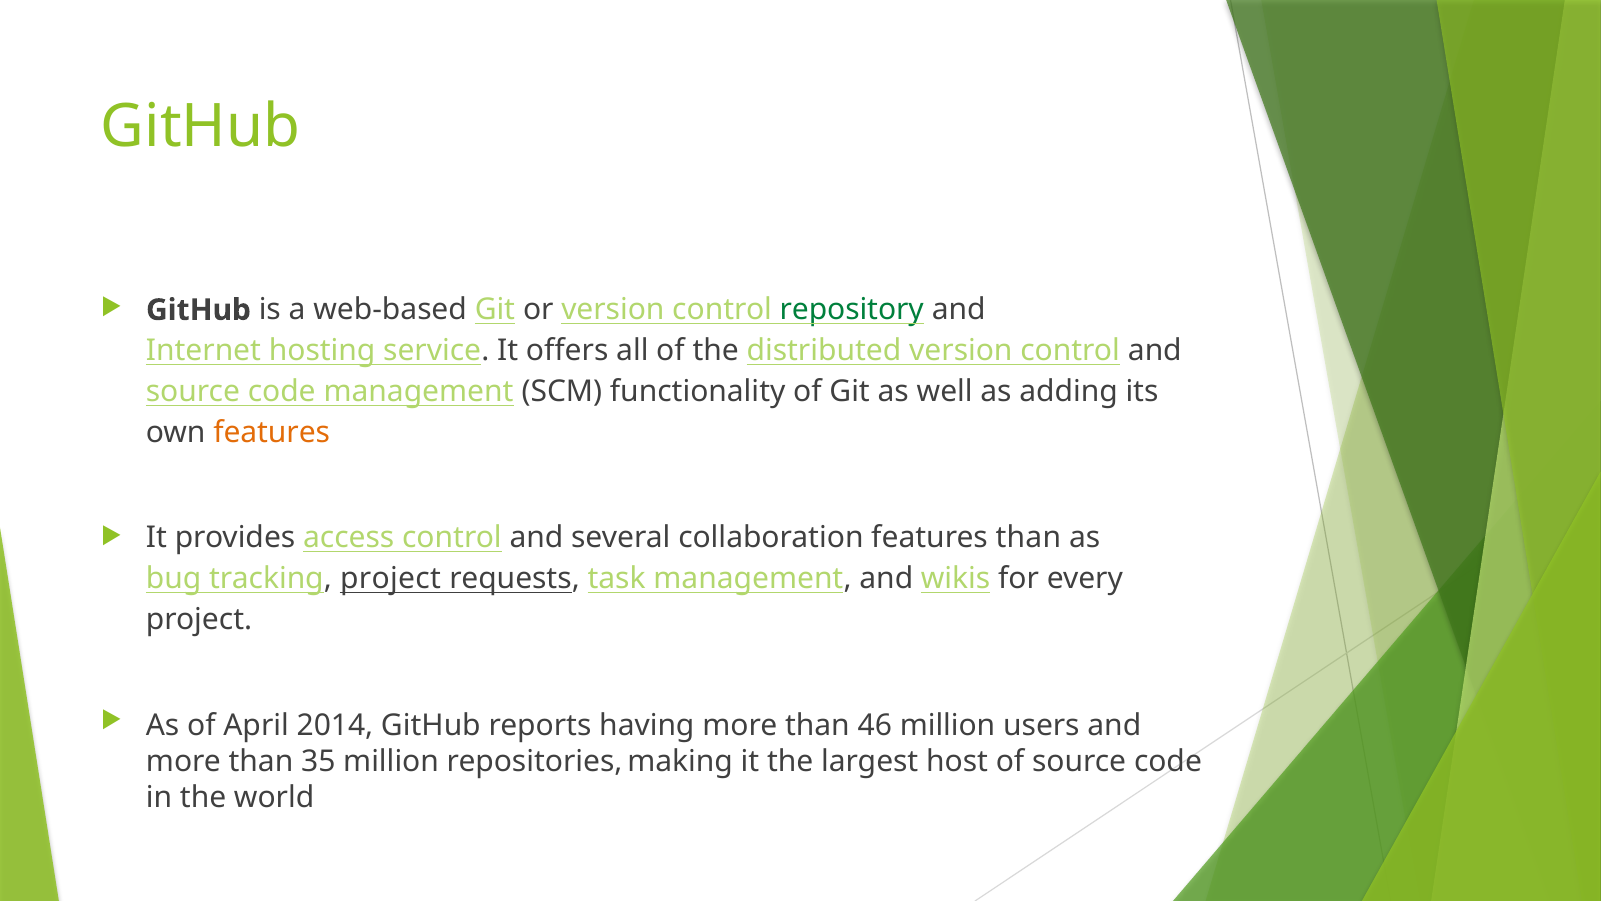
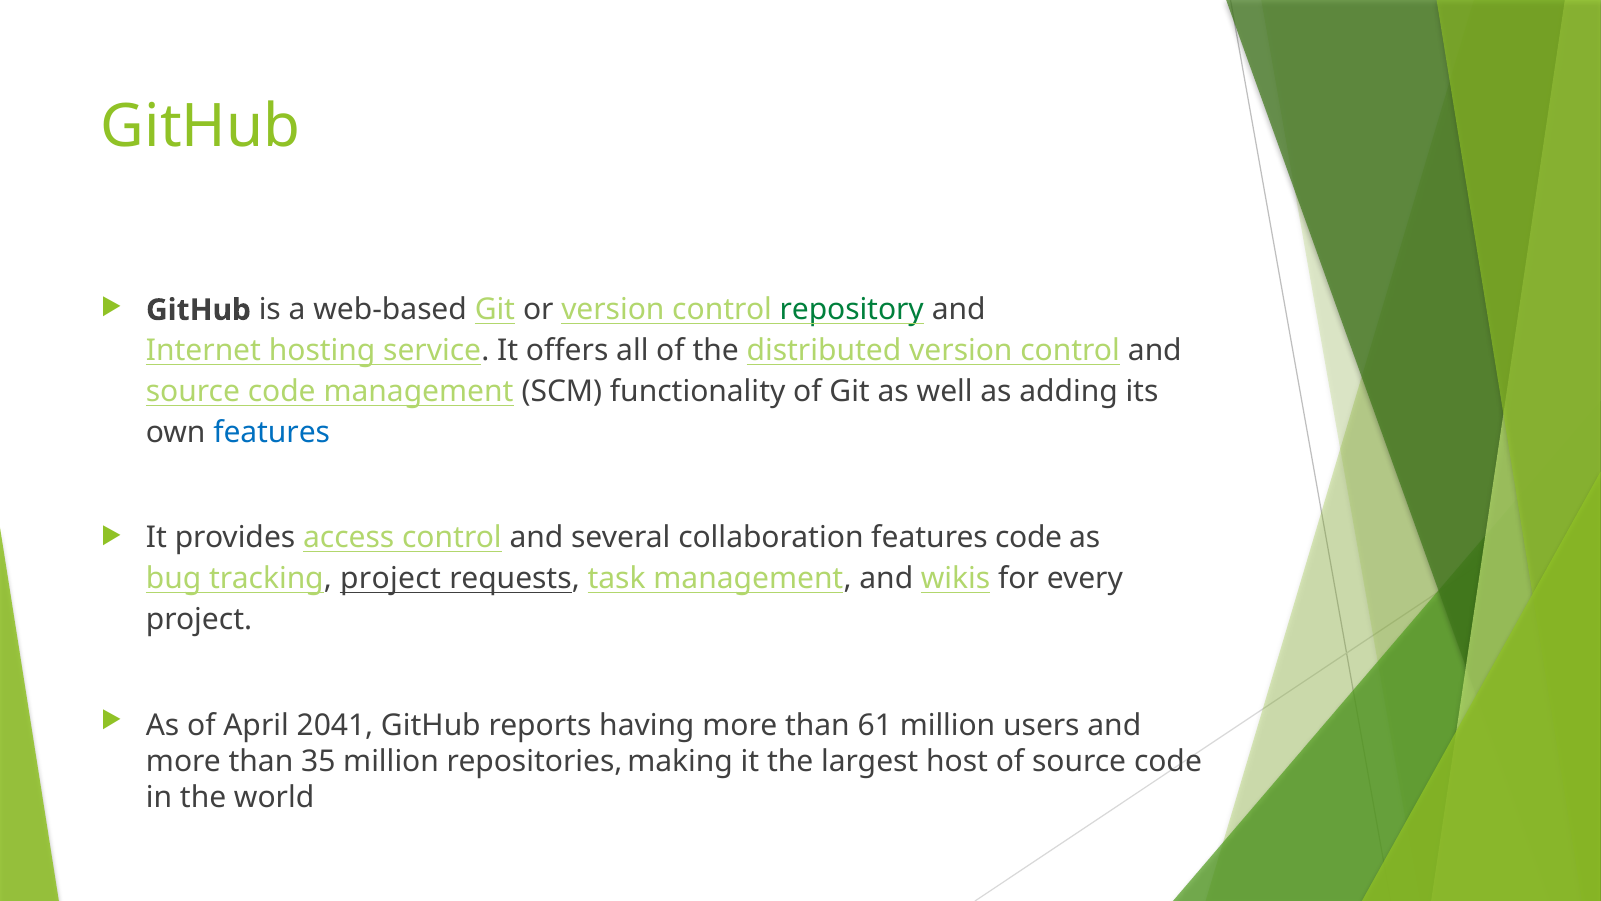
features at (272, 432) colour: orange -> blue
features than: than -> code
2014: 2014 -> 2041
46: 46 -> 61
